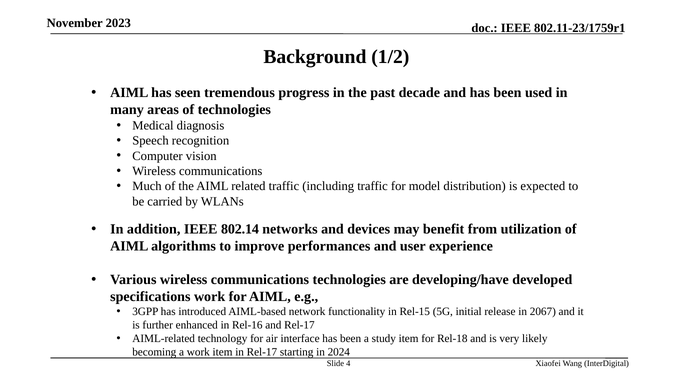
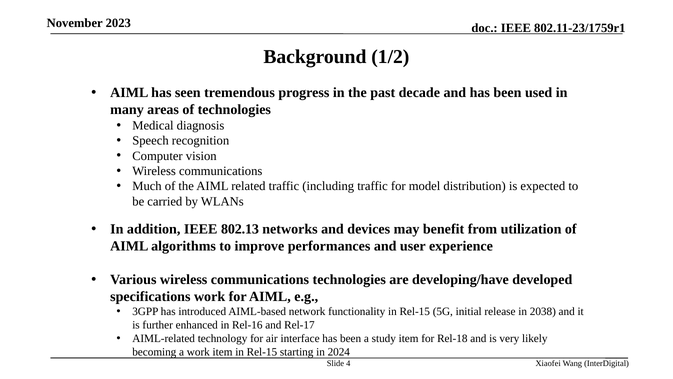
802.14: 802.14 -> 802.13
2067: 2067 -> 2038
item in Rel-17: Rel-17 -> Rel-15
